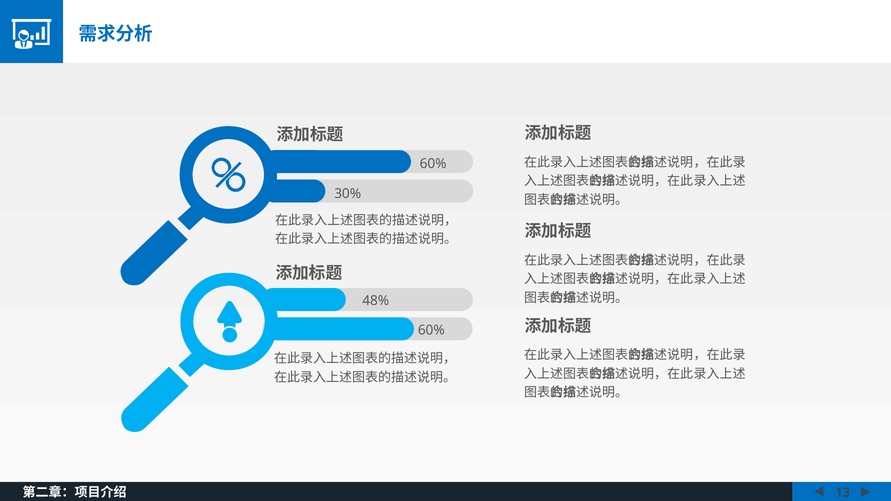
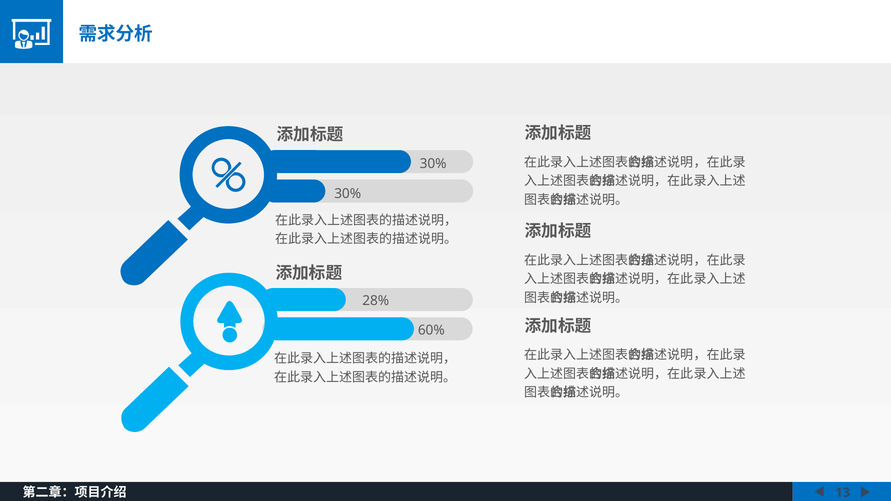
60% at (433, 164): 60% -> 30%
48%: 48% -> 28%
